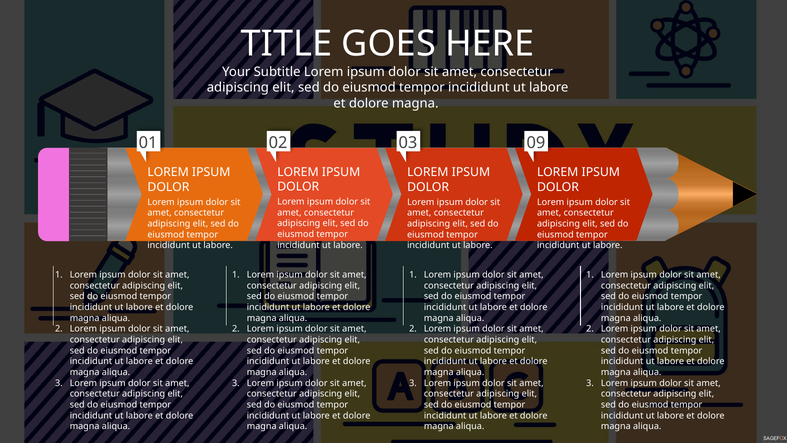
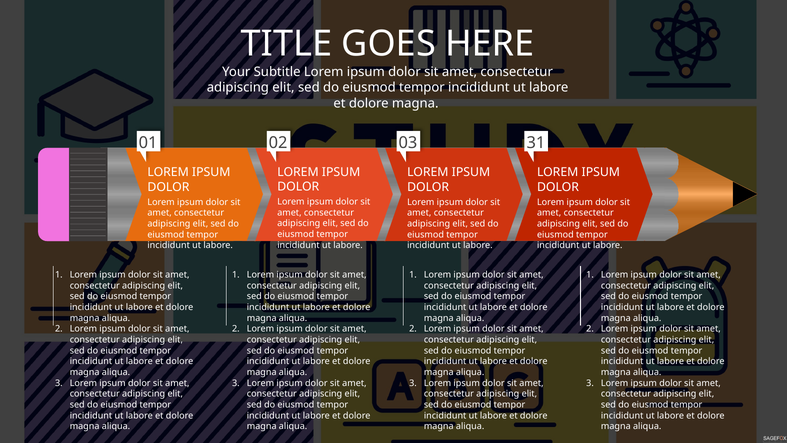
09: 09 -> 31
